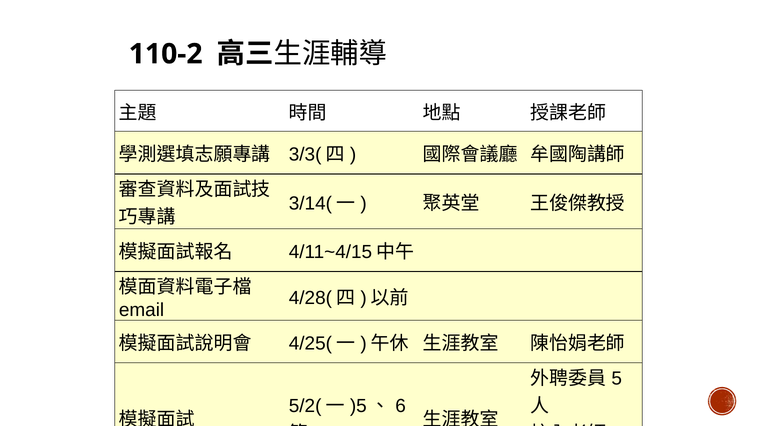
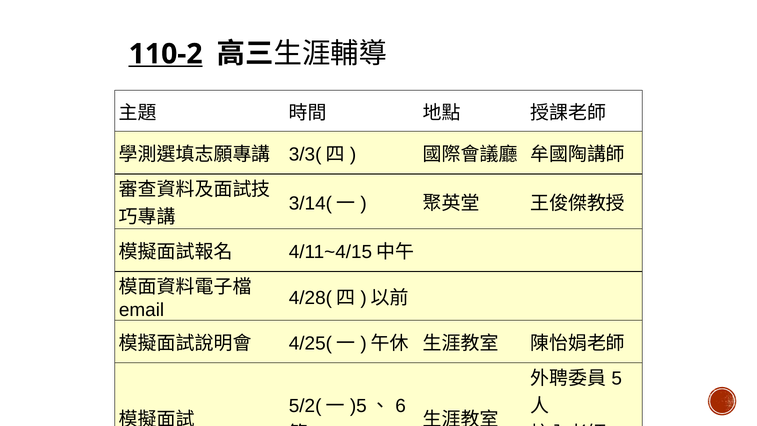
110-2 underline: none -> present
